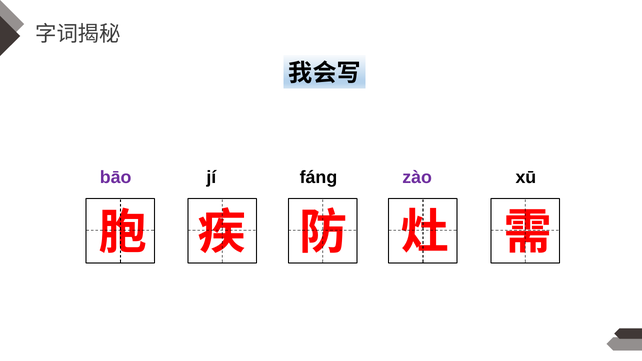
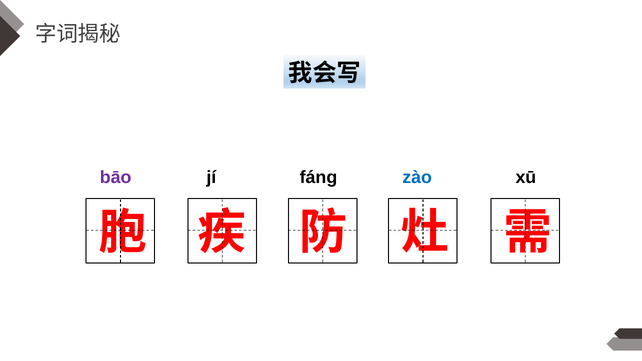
zào colour: purple -> blue
